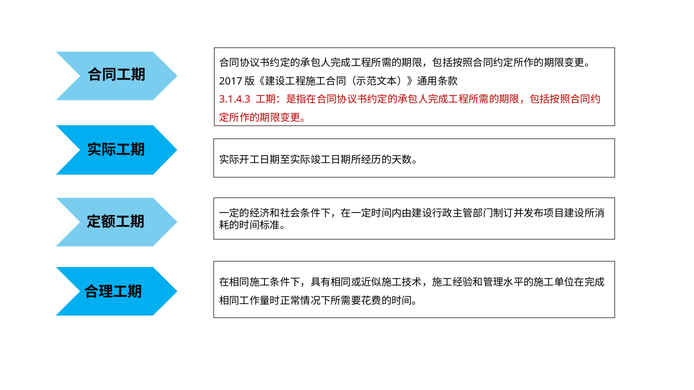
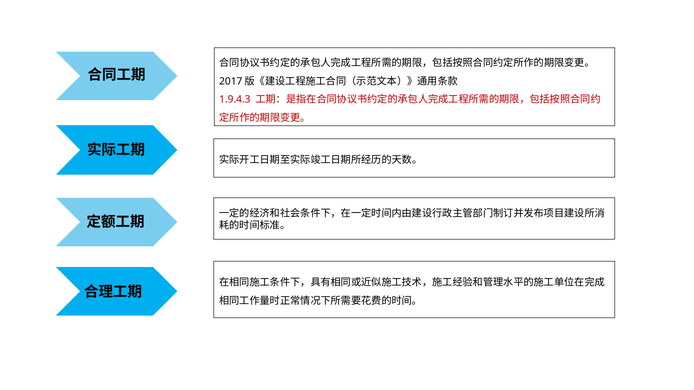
3.1.4.3: 3.1.4.3 -> 1.9.4.3
